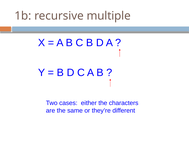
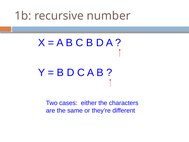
multiple: multiple -> number
